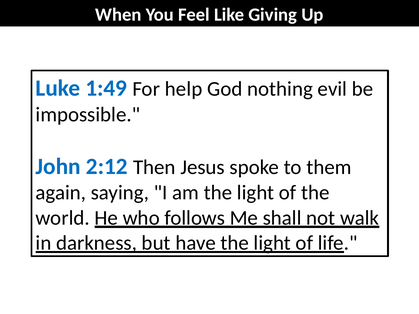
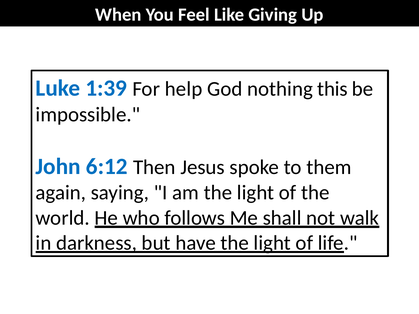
1:49: 1:49 -> 1:39
evil: evil -> this
2:12: 2:12 -> 6:12
